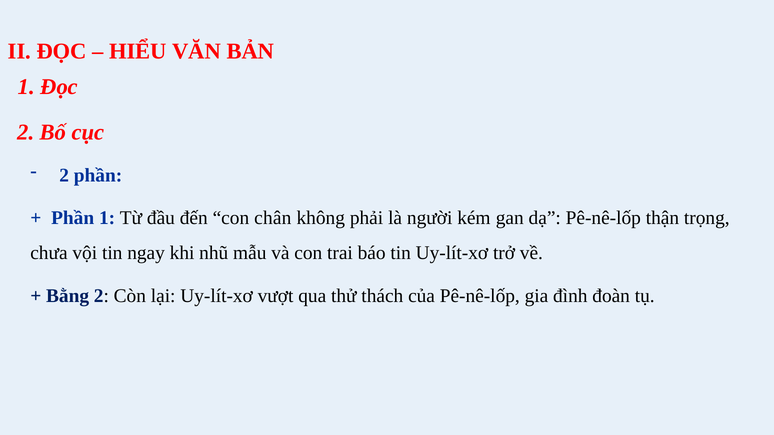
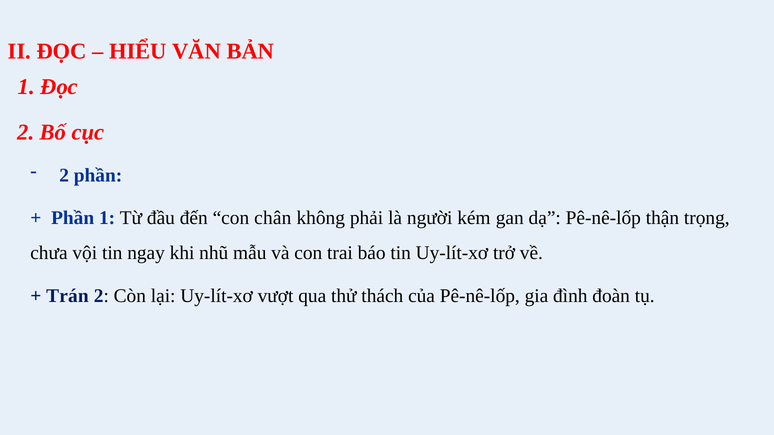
Bằng: Bằng -> Trán
